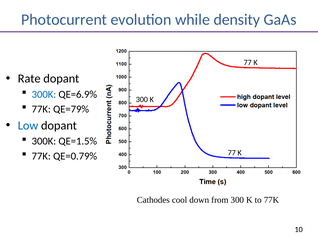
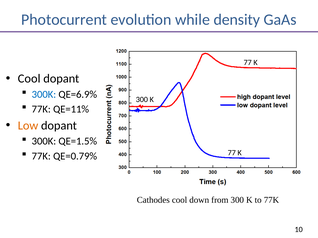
Rate at (29, 79): Rate -> Cool
QE=79%: QE=79% -> QE=11%
Low colour: blue -> orange
